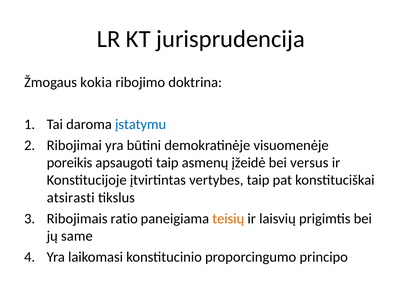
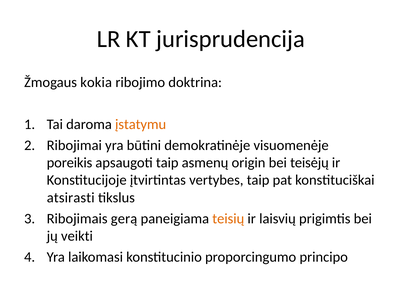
įstatymu colour: blue -> orange
įžeidė: įžeidė -> origin
versus: versus -> teisėjų
ratio: ratio -> gerą
same: same -> veikti
